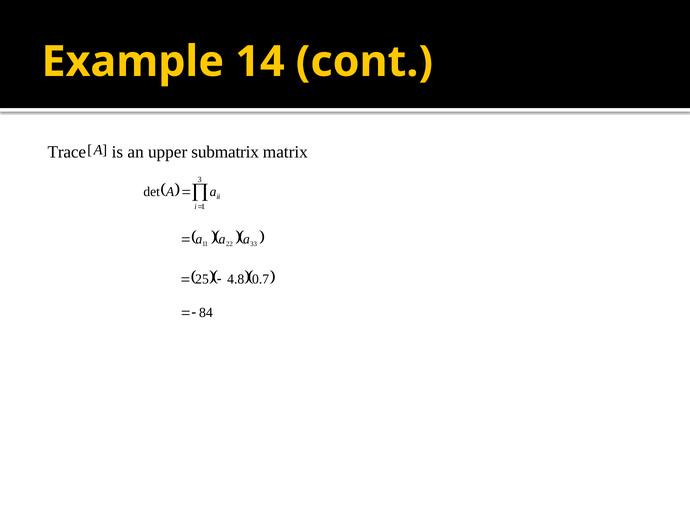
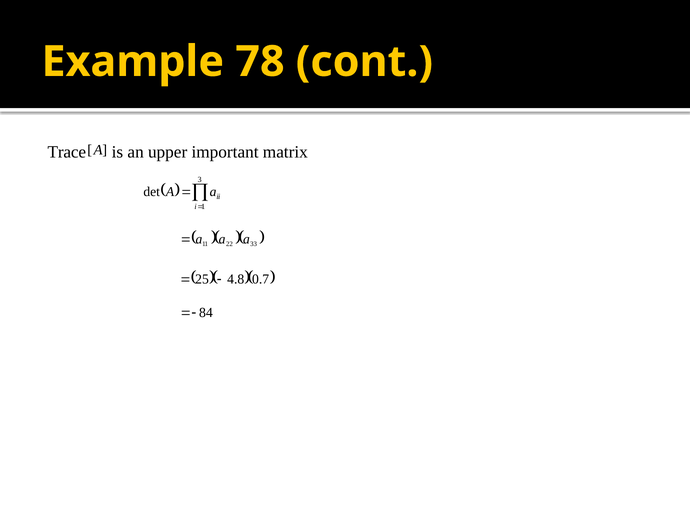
14: 14 -> 78
submatrix: submatrix -> important
